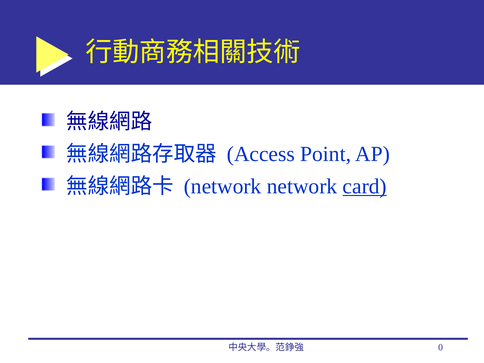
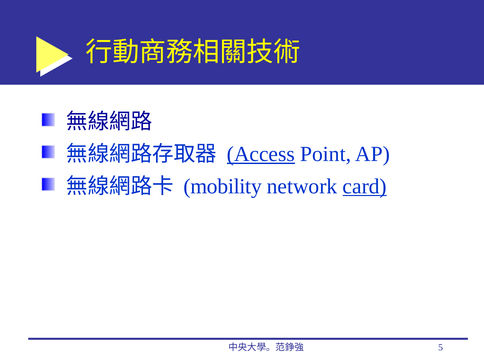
Access underline: none -> present
network at (223, 186): network -> mobility
0: 0 -> 5
